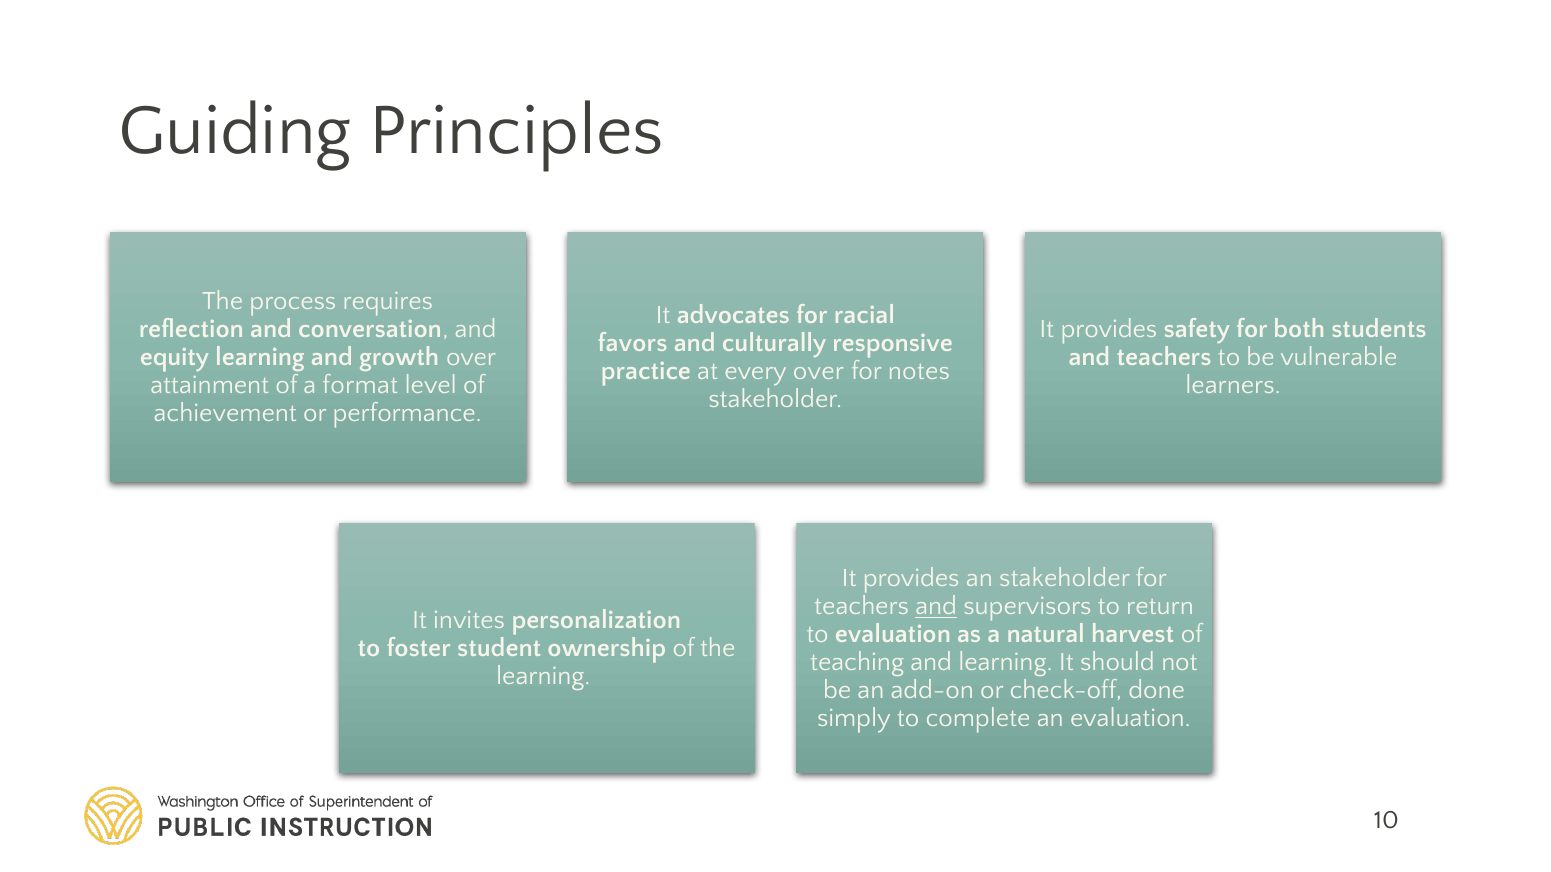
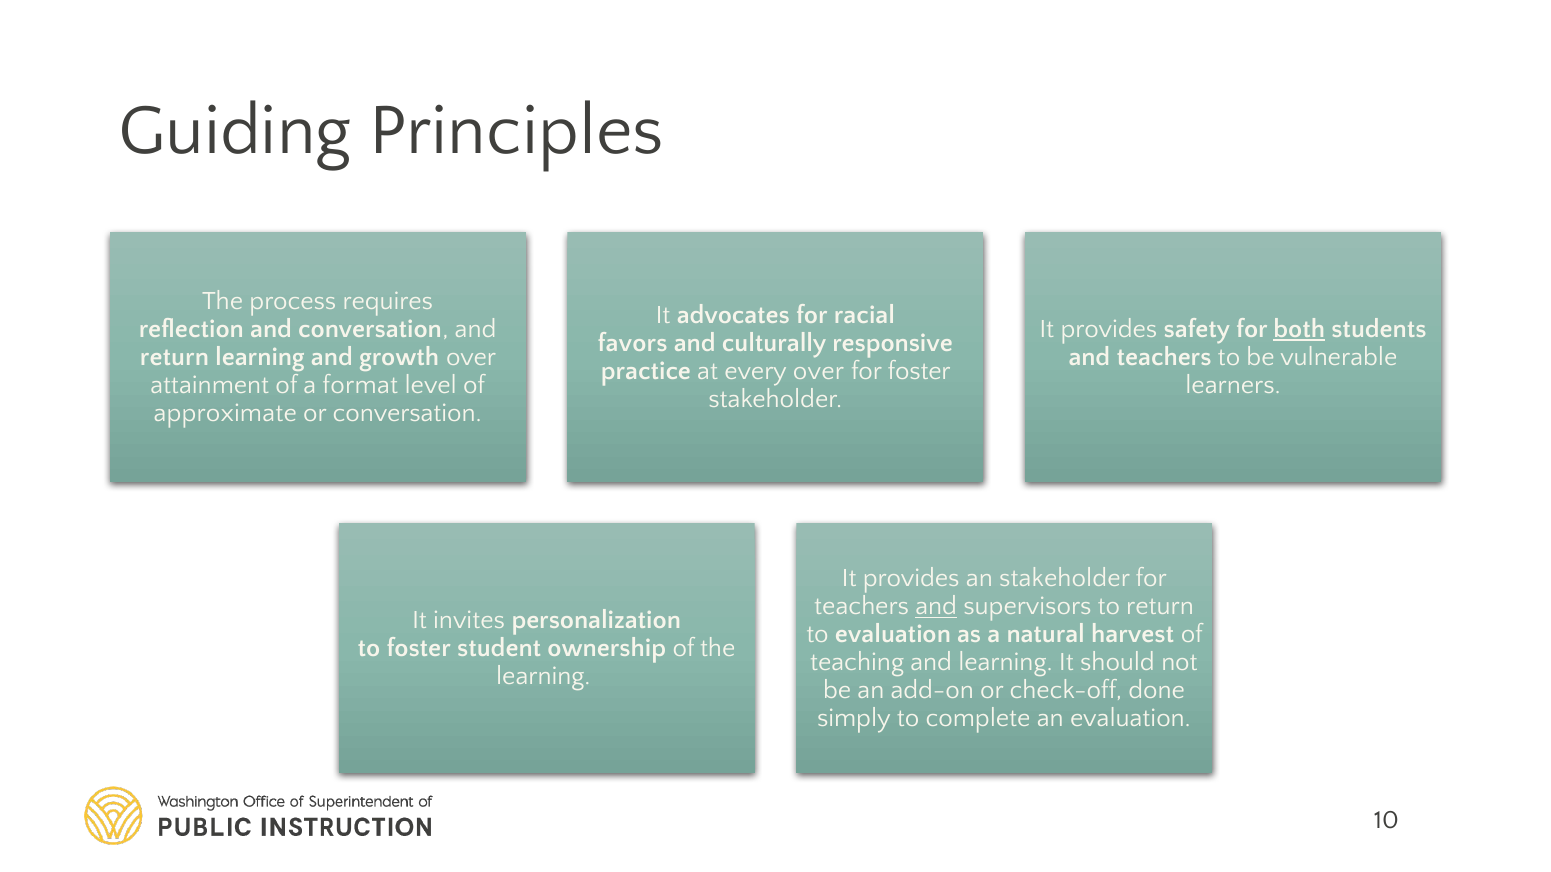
both underline: none -> present
equity at (175, 357): equity -> return
for notes: notes -> foster
achievement: achievement -> approximate
or performance: performance -> conversation
